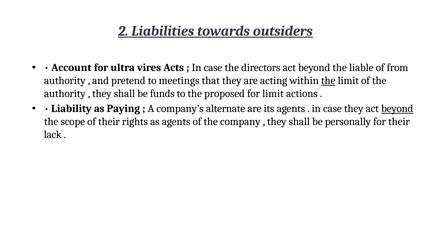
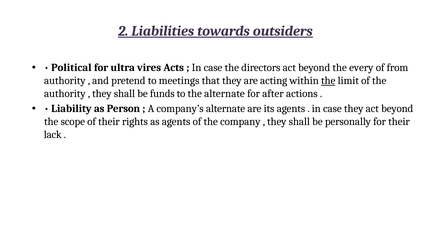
Account: Account -> Political
liable: liable -> every
the proposed: proposed -> alternate
for limit: limit -> after
Paying: Paying -> Person
beyond at (397, 108) underline: present -> none
